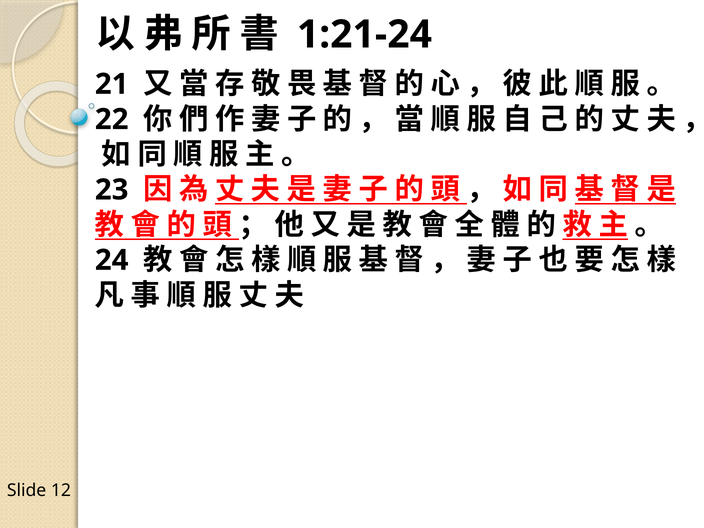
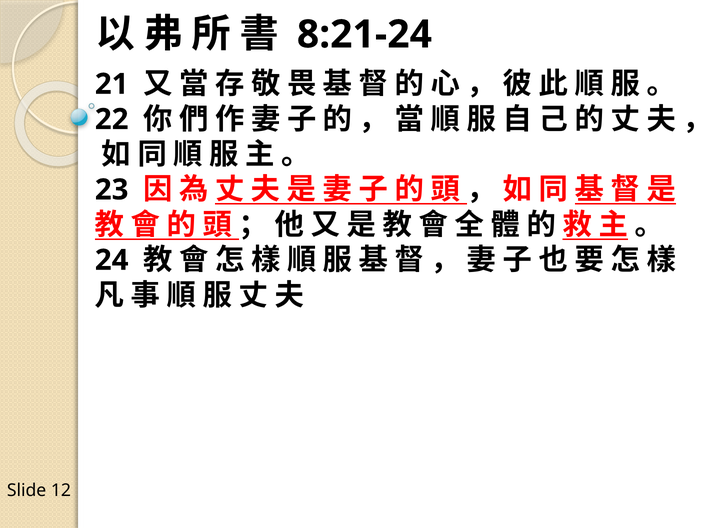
1:21-24: 1:21-24 -> 8:21-24
